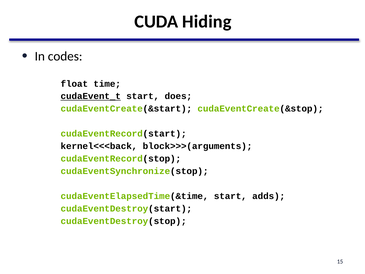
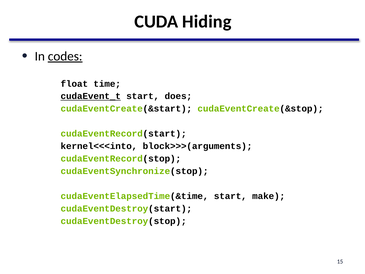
codes underline: none -> present
kernel<<<back: kernel<<<back -> kernel<<<into
adds: adds -> make
